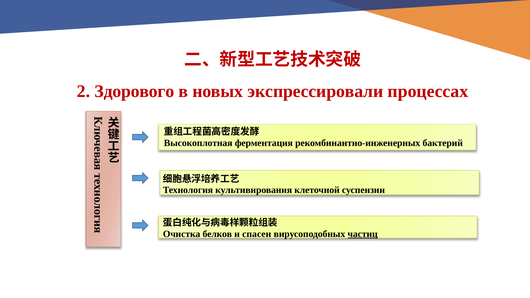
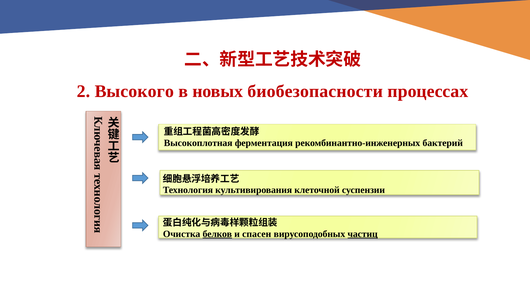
Здорового: Здорового -> Высокого
экспрессировали: экспрессировали -> биобезопасности
белков underline: none -> present
